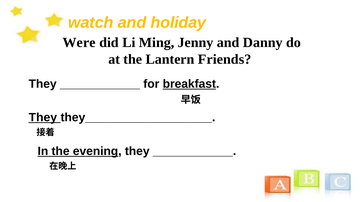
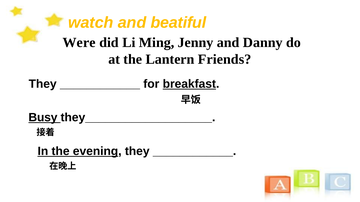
holiday: holiday -> beatiful
They at (43, 118): They -> Busy
